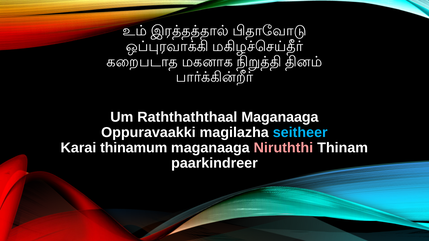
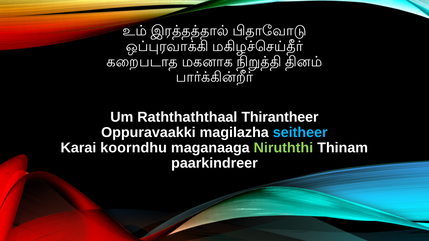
Raththaththaal Maganaaga: Maganaaga -> Thirantheer
thinamum: thinamum -> koorndhu
Niruththi colour: pink -> light green
